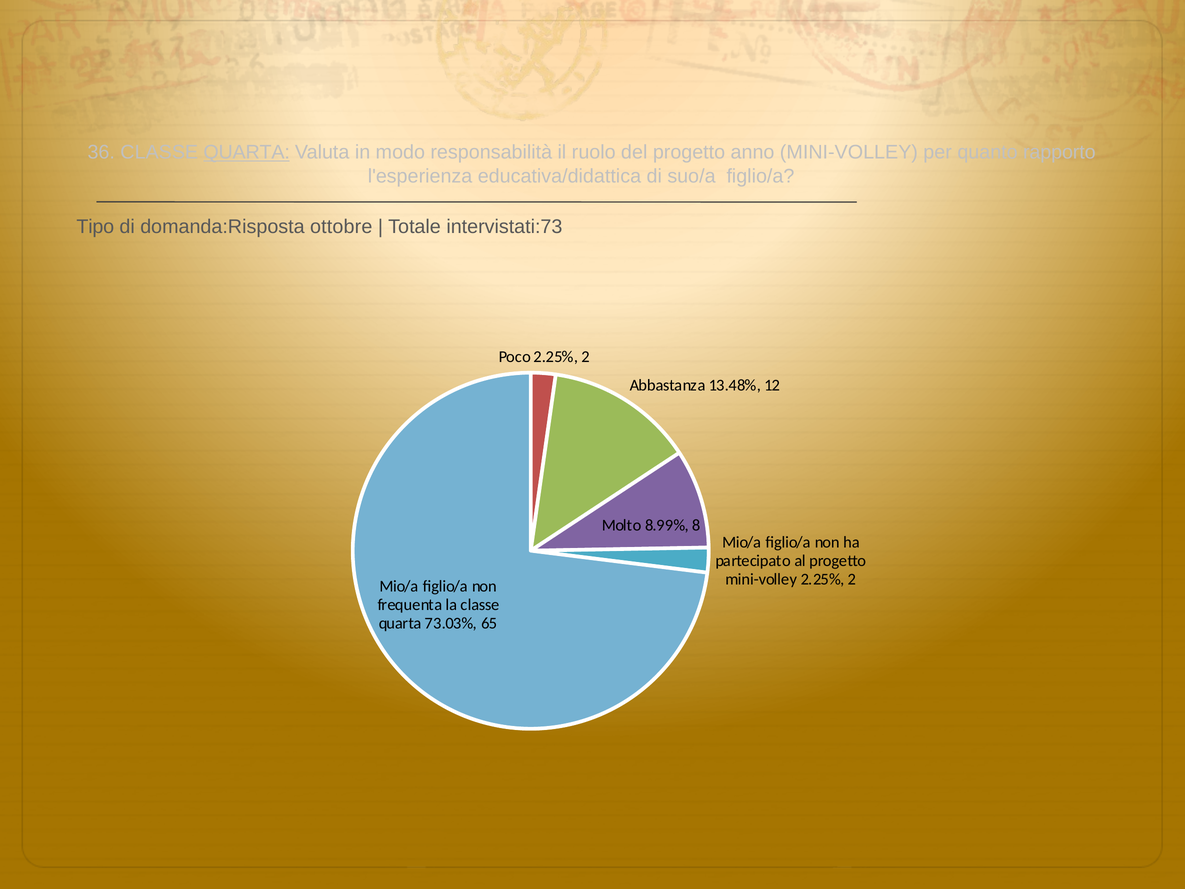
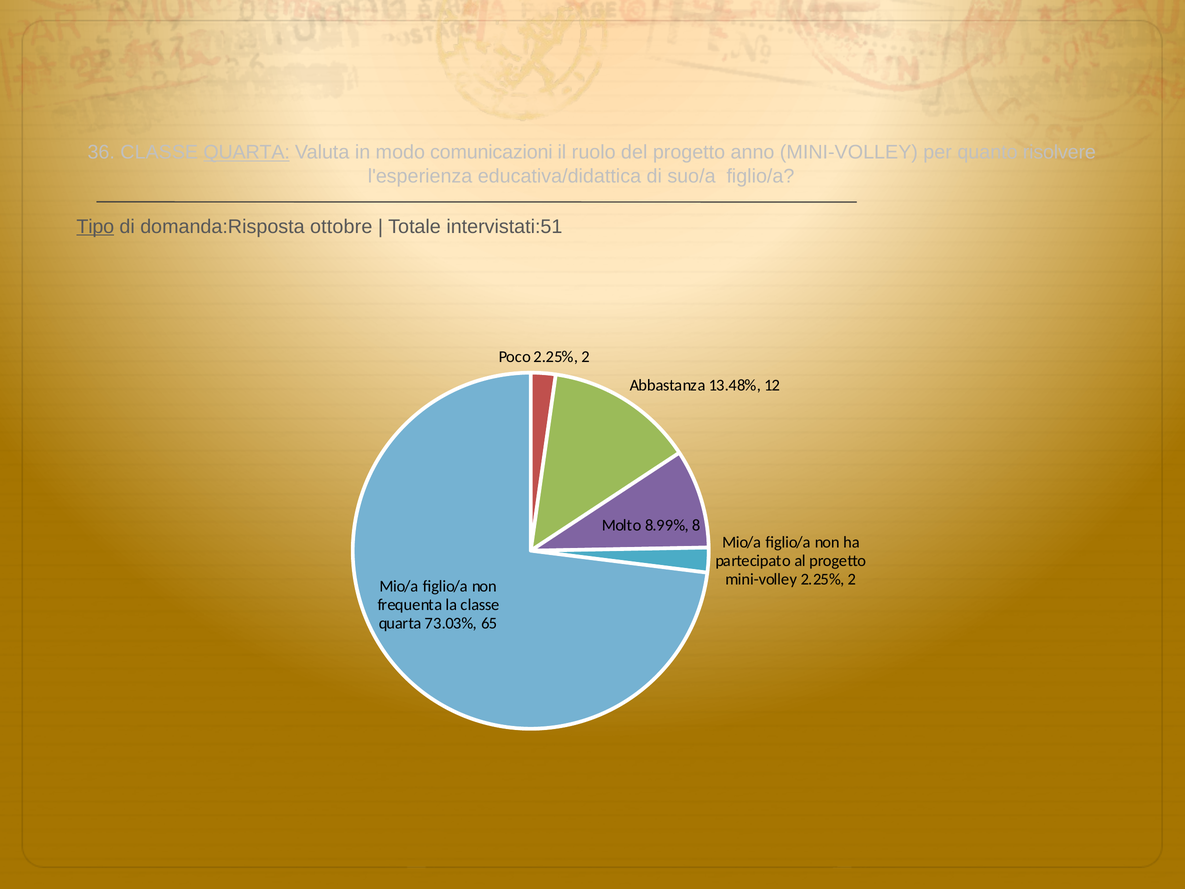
responsabilità: responsabilità -> comunicazioni
rapporto: rapporto -> risolvere
Tipo underline: none -> present
intervistati:73: intervistati:73 -> intervistati:51
